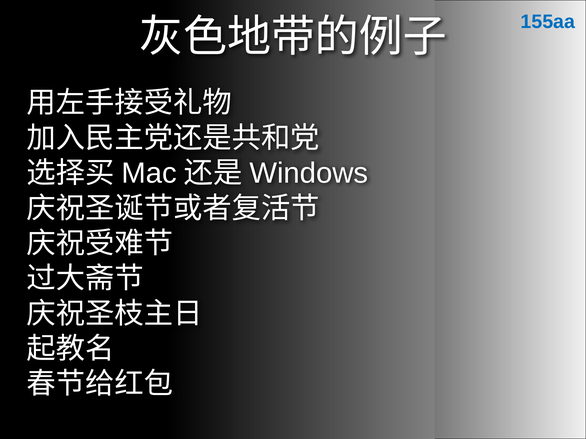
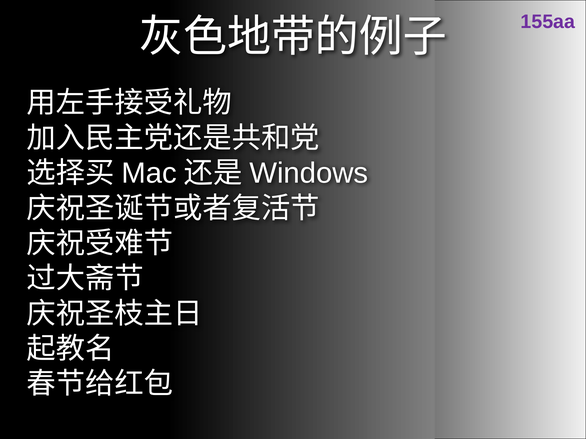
155aa colour: blue -> purple
